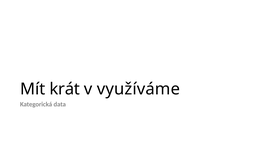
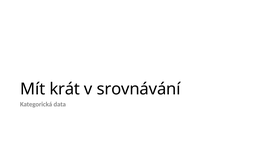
využíváme: využíváme -> srovnávání
